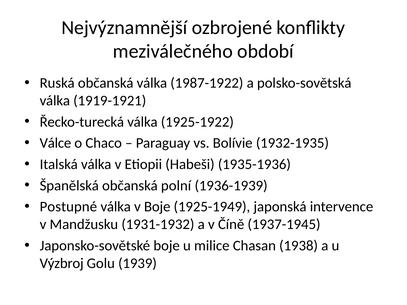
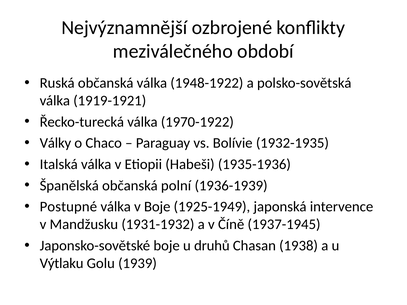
1987-1922: 1987-1922 -> 1948-1922
1925-1922: 1925-1922 -> 1970-1922
Válce: Válce -> Války
milice: milice -> druhů
Výzbroj: Výzbroj -> Výtlaku
